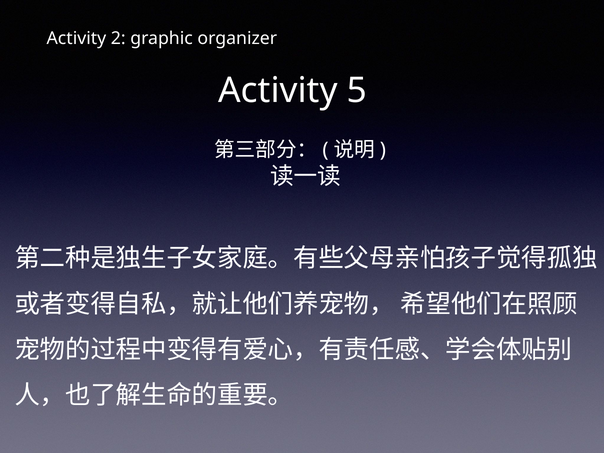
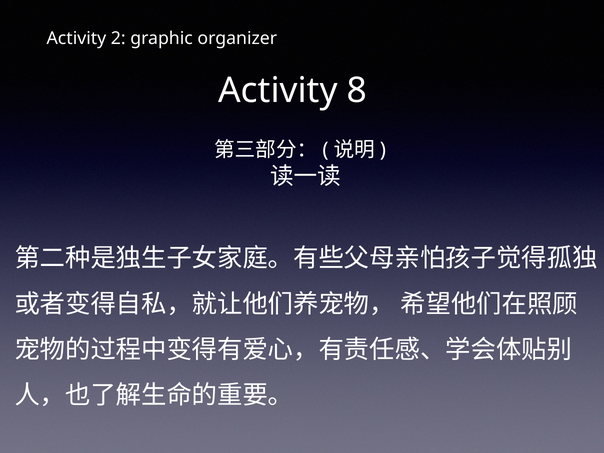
5: 5 -> 8
